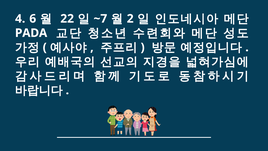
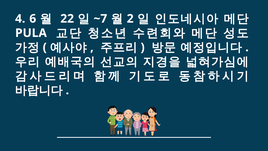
PADA: PADA -> PULA
